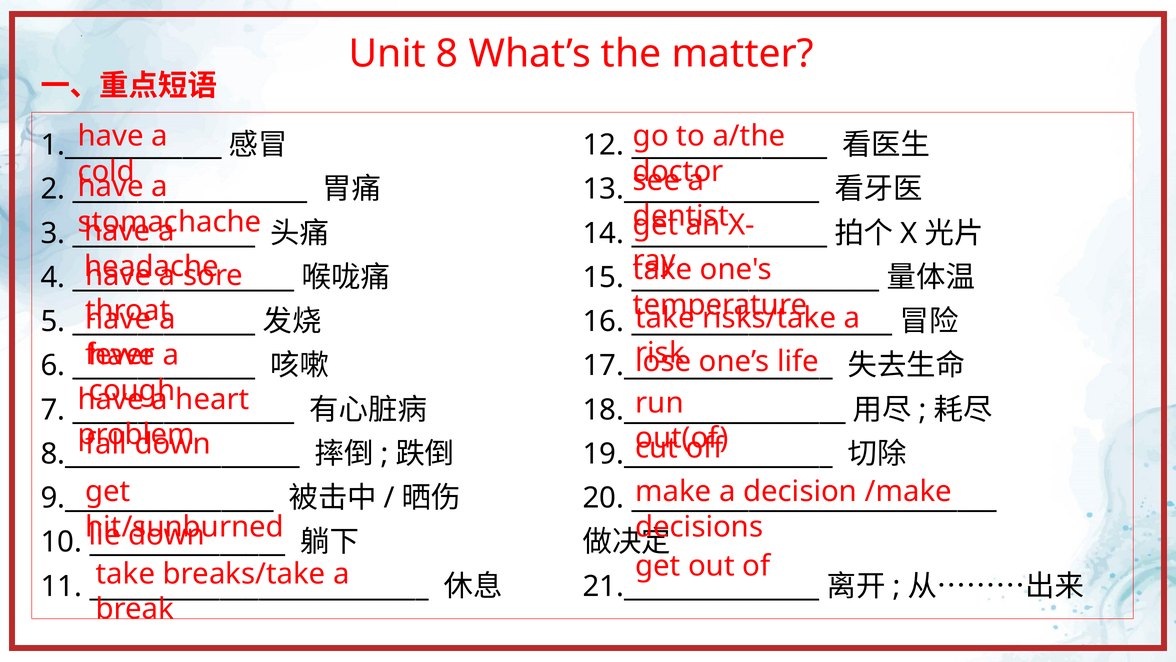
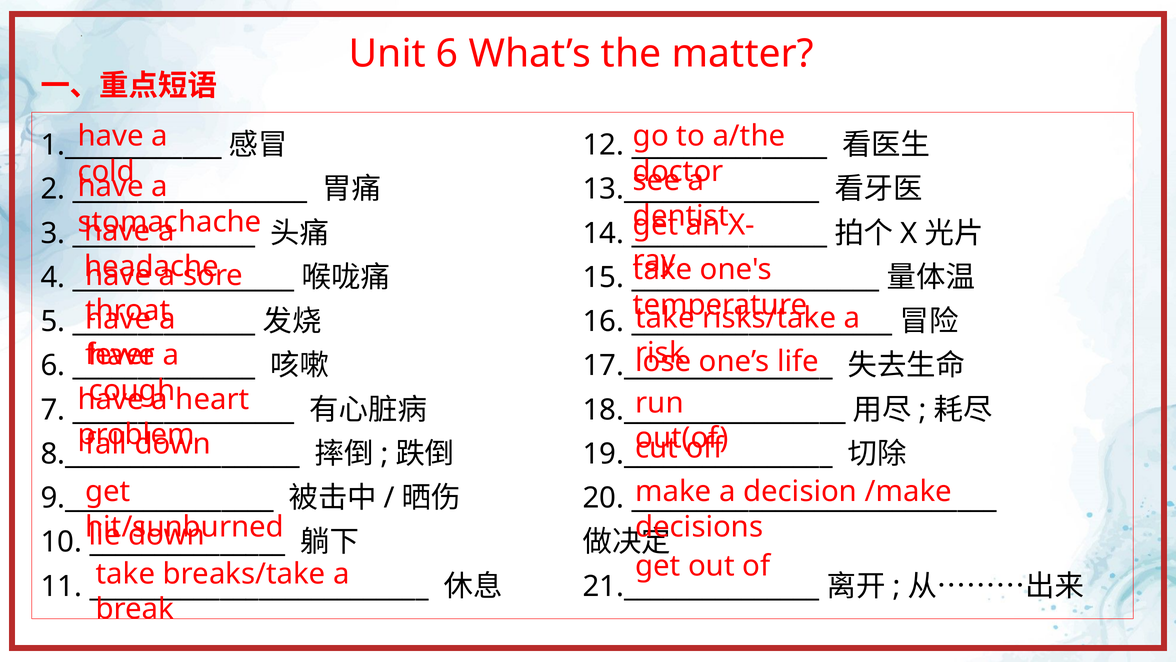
Unit 8: 8 -> 6
